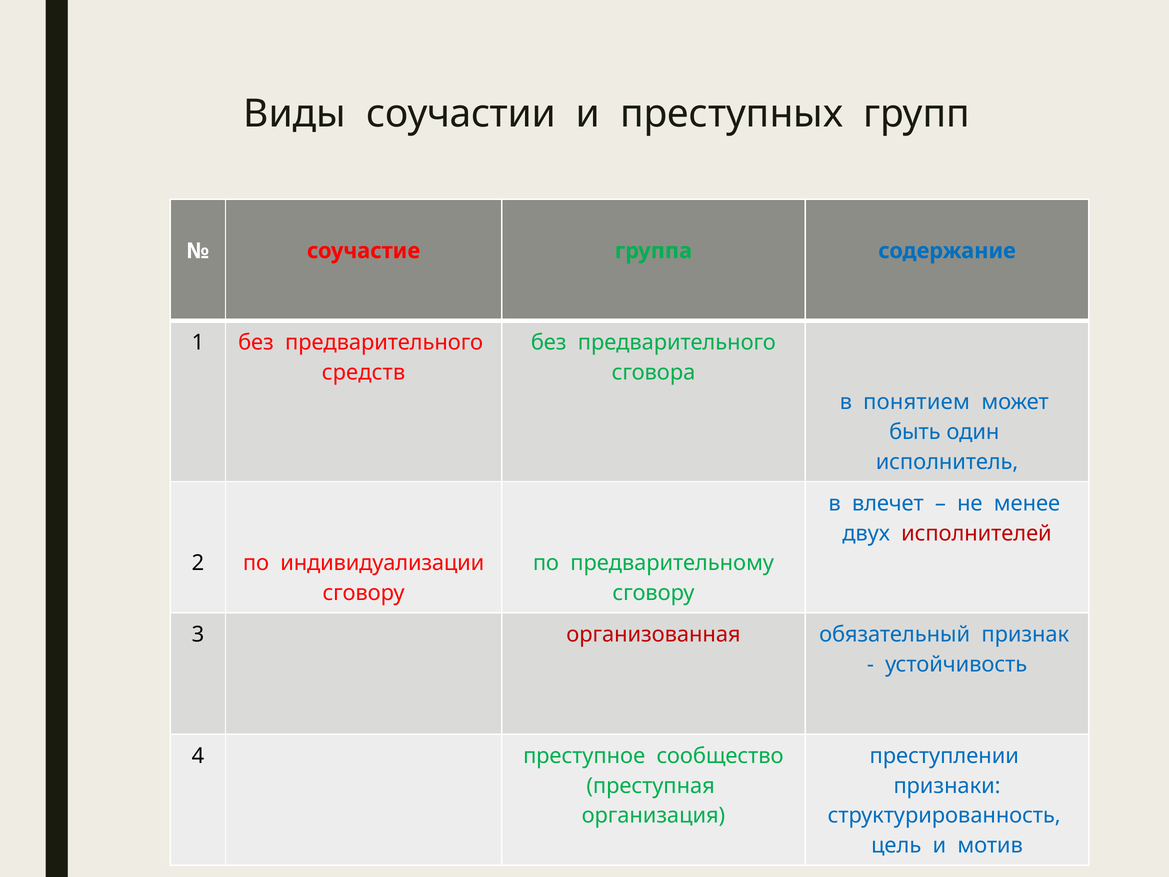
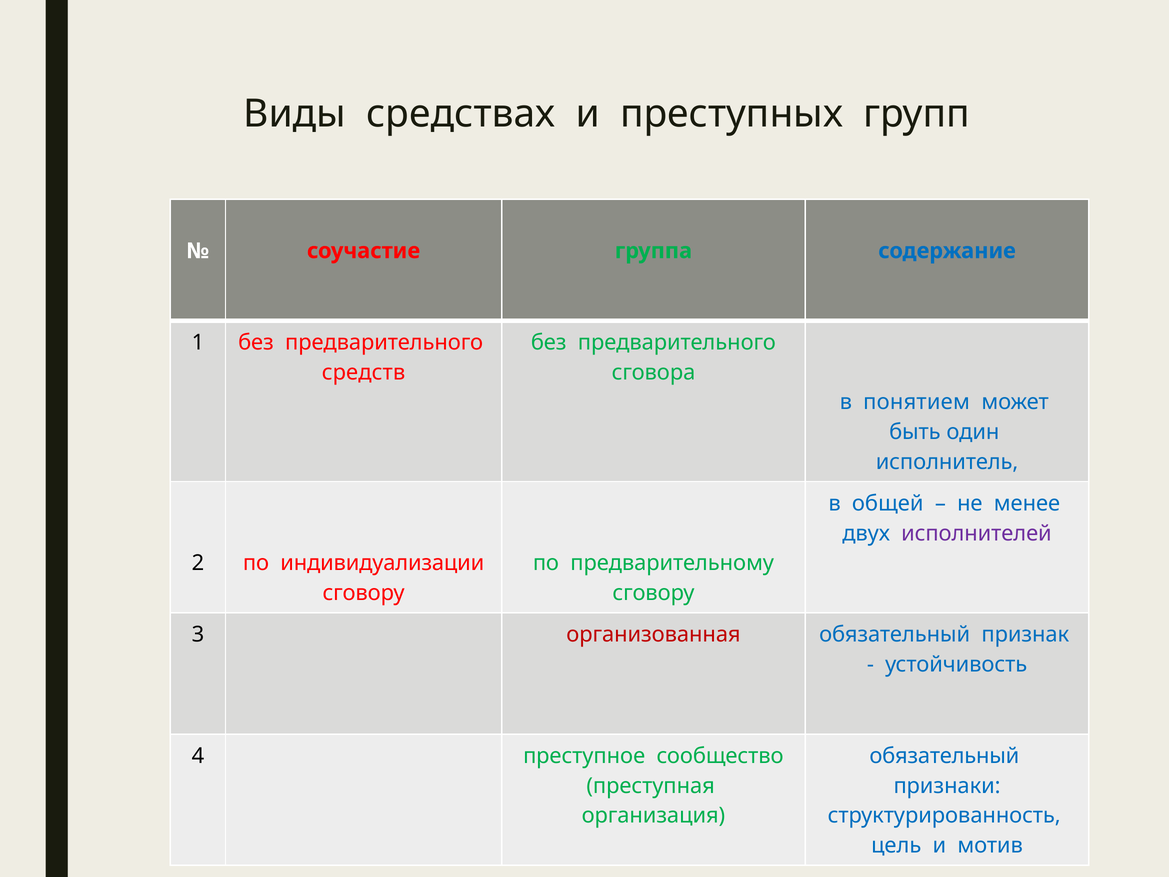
соучастии: соучастии -> средствах
влечет: влечет -> общей
исполнителей colour: red -> purple
преступлении at (944, 756): преступлении -> обязательный
